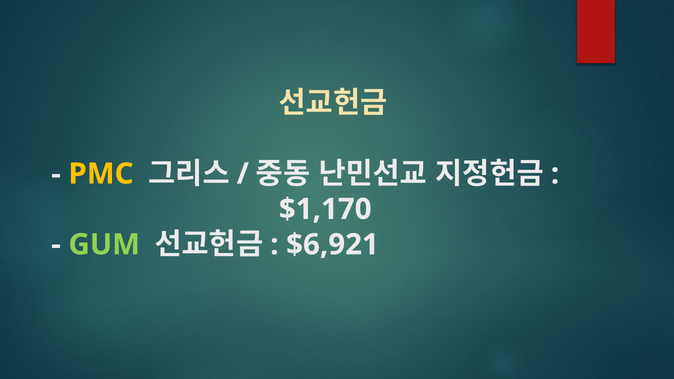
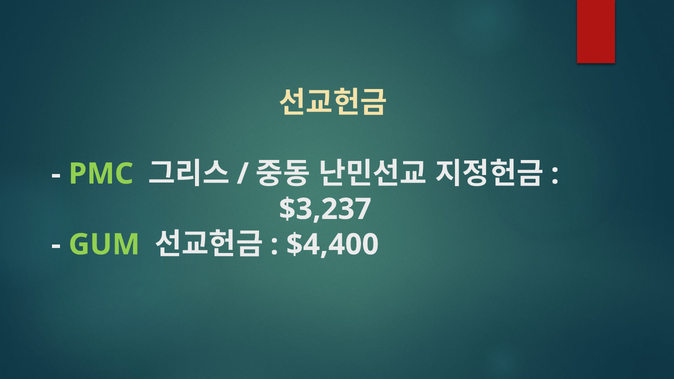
PMC colour: yellow -> light green
$1,170: $1,170 -> $3,237
$6,921: $6,921 -> $4,400
